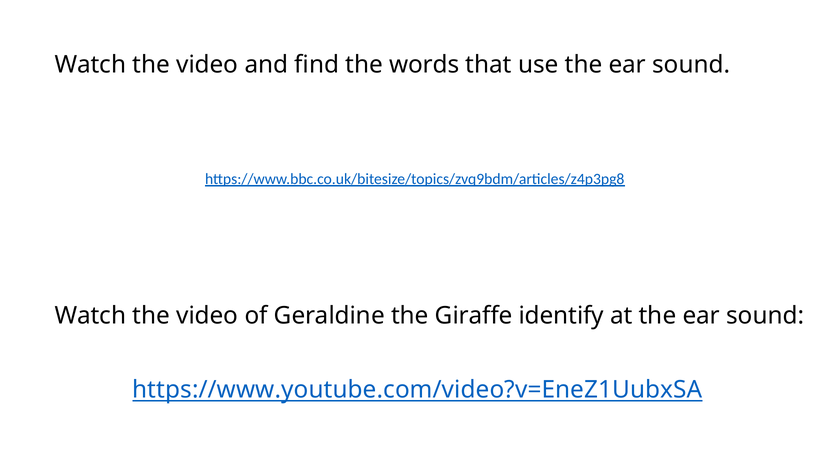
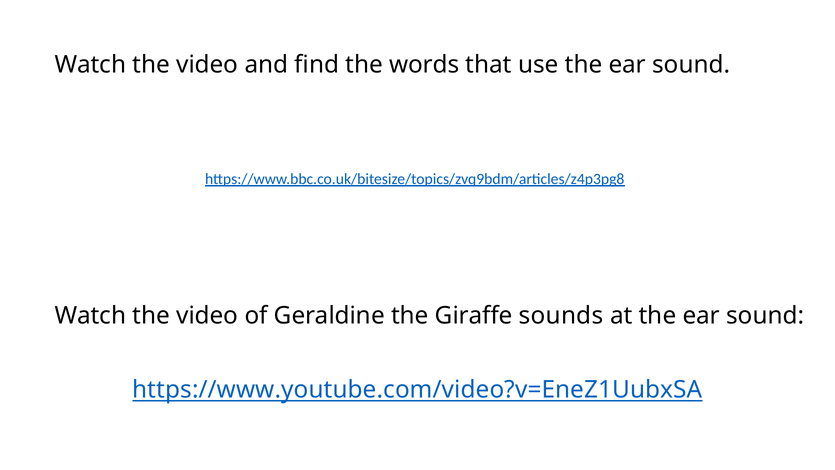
identify: identify -> sounds
